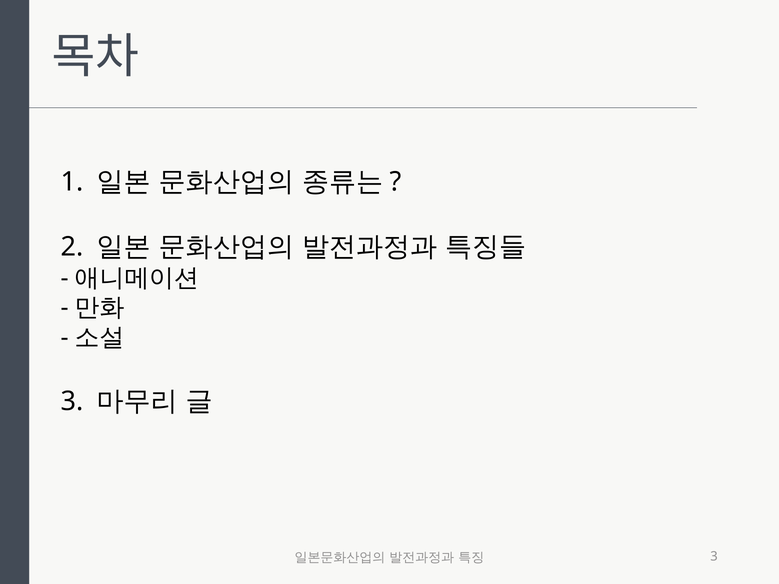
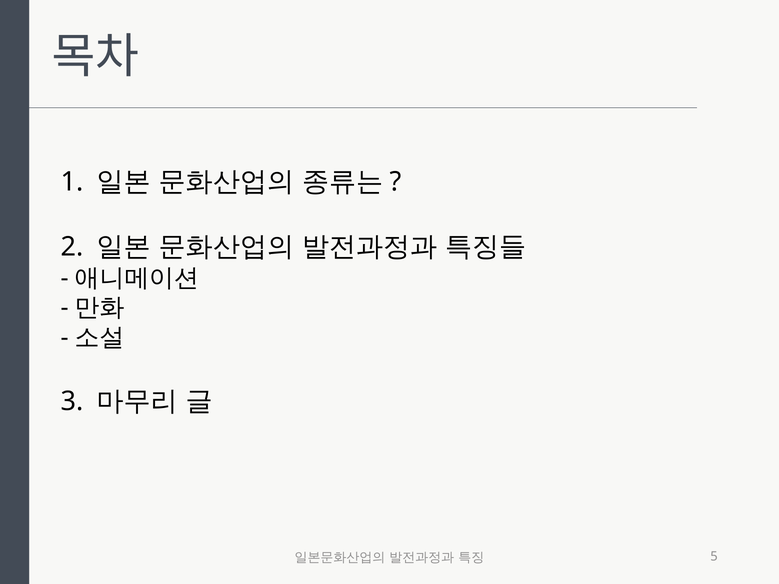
3 at (714, 557): 3 -> 5
